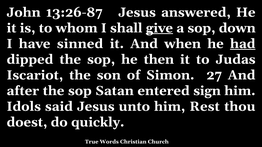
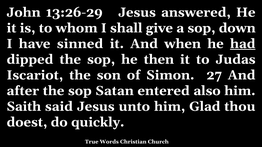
13:26-87: 13:26-87 -> 13:26-29
give underline: present -> none
sign: sign -> also
Idols: Idols -> Saith
Rest: Rest -> Glad
